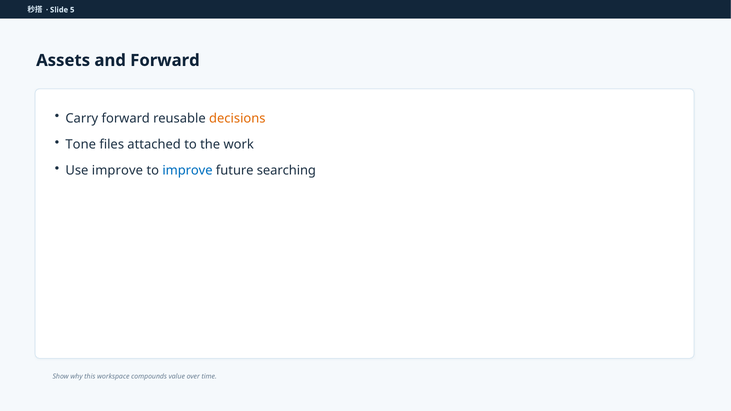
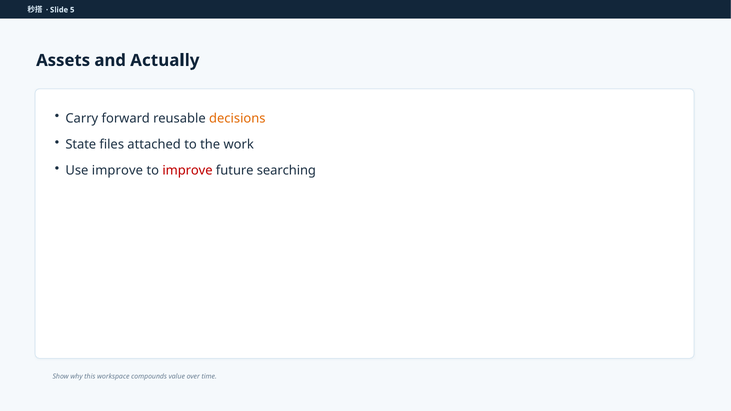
and Forward: Forward -> Actually
Tone: Tone -> State
improve at (187, 171) colour: blue -> red
